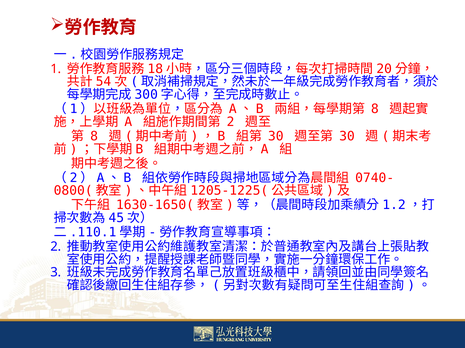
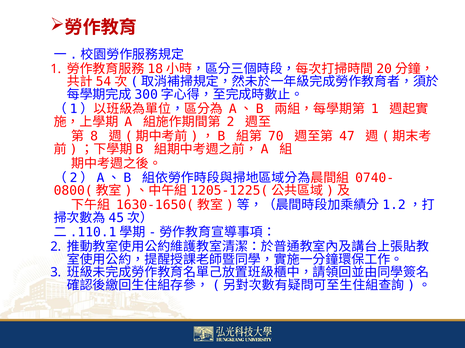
8 at (375, 109): 8 -> 1
30 at (276, 136): 30 -> 70
30 at (347, 136): 30 -> 47
